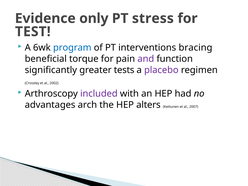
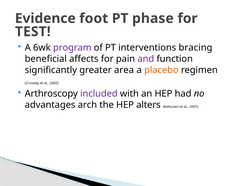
only: only -> foot
stress: stress -> phase
program colour: blue -> purple
torque: torque -> affects
tests: tests -> area
placebo colour: purple -> orange
